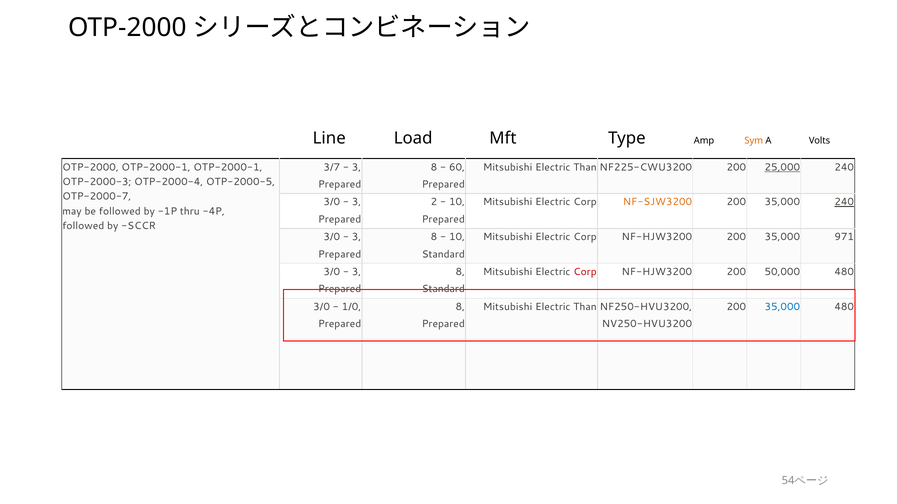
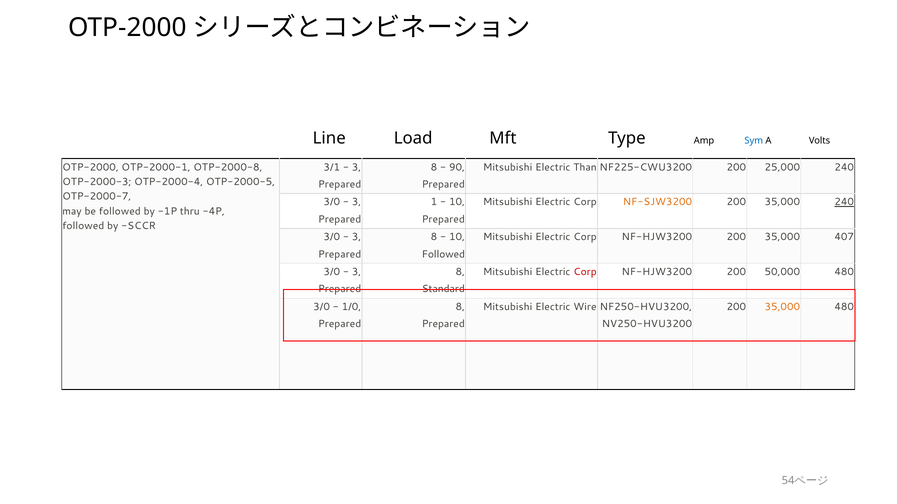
Sym colour: orange -> blue
OTP-2000-1 OTP-2000-1: OTP-2000-1 -> OTP-2000-8
3/7: 3/7 -> 3/1
60: 60 -> 90
25,000 underline: present -> none
2: 2 -> 1
971: 971 -> 407
Standard at (443, 254): Standard -> Followed
8 Mitsubishi Electric Than: Than -> Wire
35,000 at (782, 307) colour: blue -> orange
